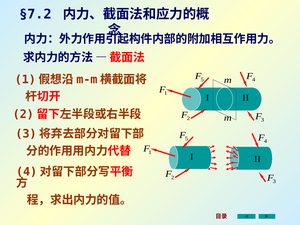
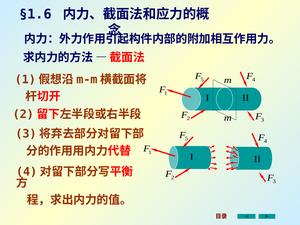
§7.2: §7.2 -> §1.6
